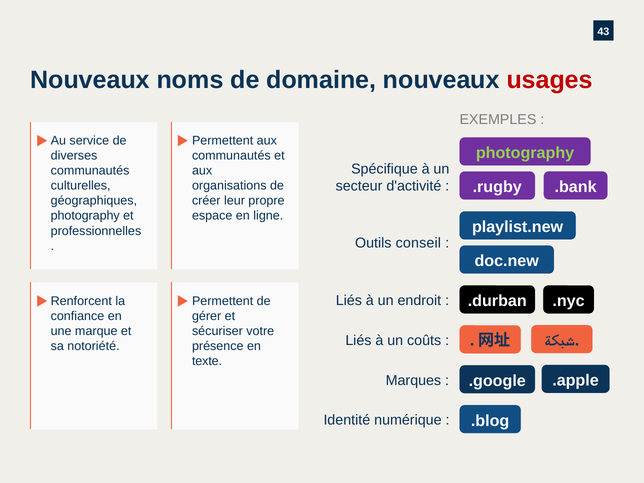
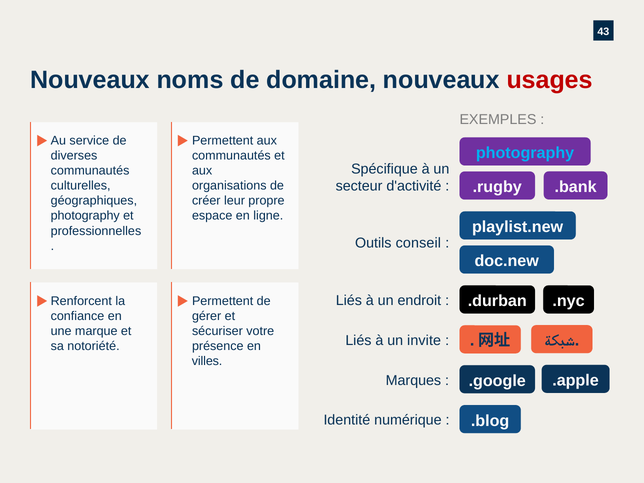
photography at (525, 153) colour: light green -> light blue
coûts: coûts -> invite
texte: texte -> villes
